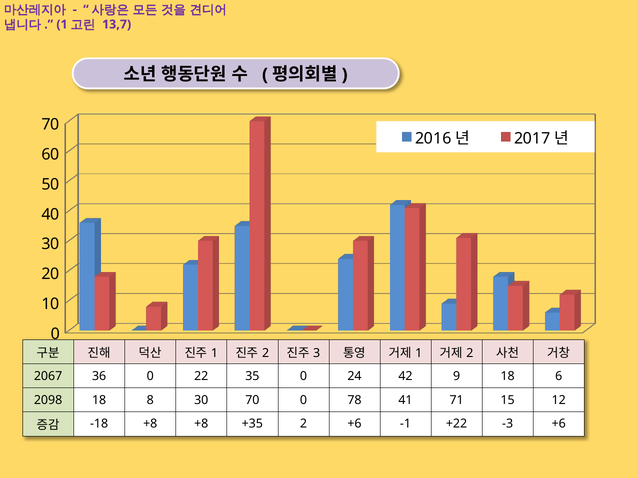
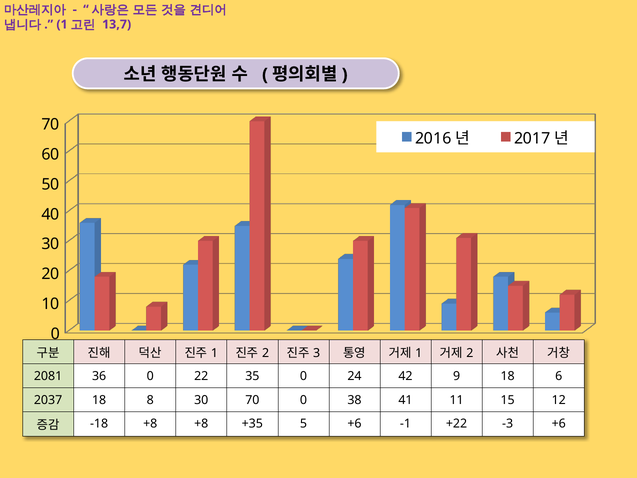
2067: 2067 -> 2081
2098: 2098 -> 2037
78: 78 -> 38
71: 71 -> 11
+35 2: 2 -> 5
